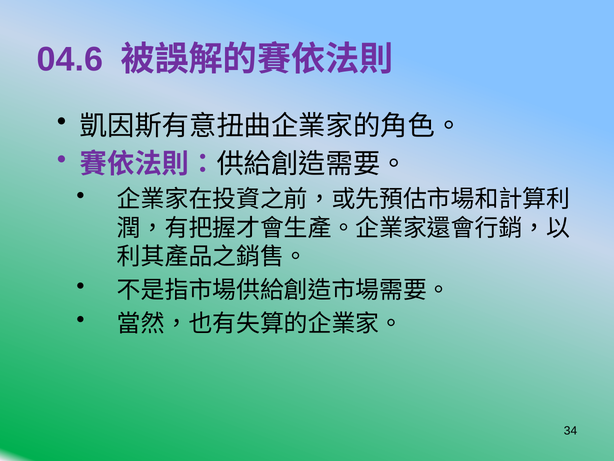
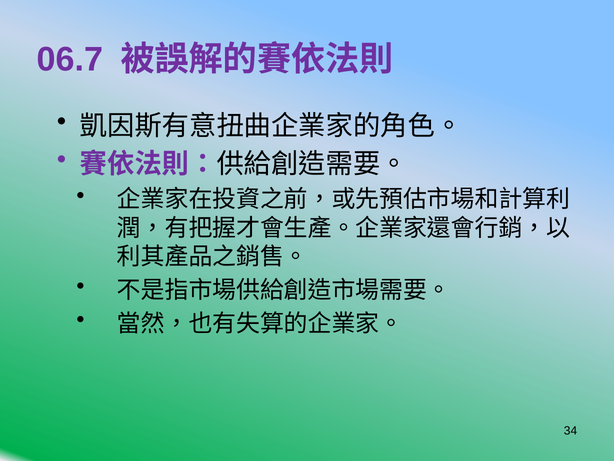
04.6: 04.6 -> 06.7
